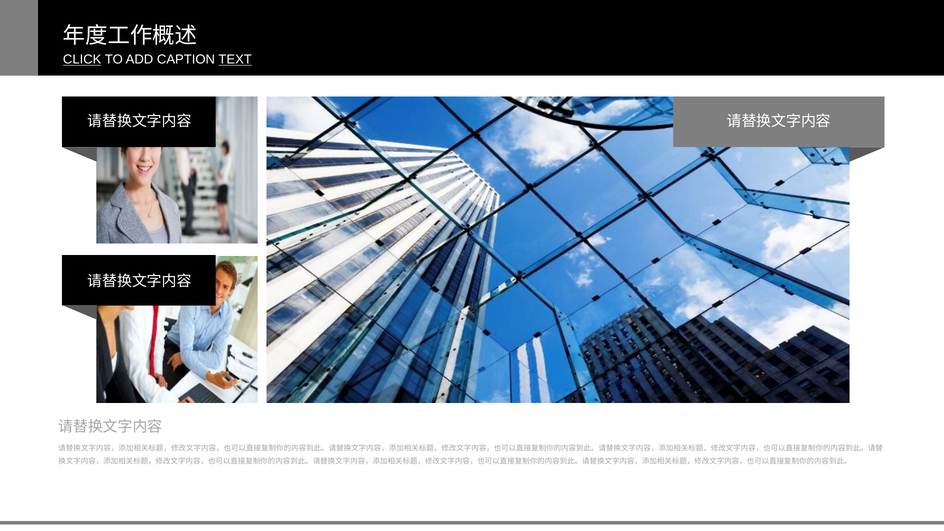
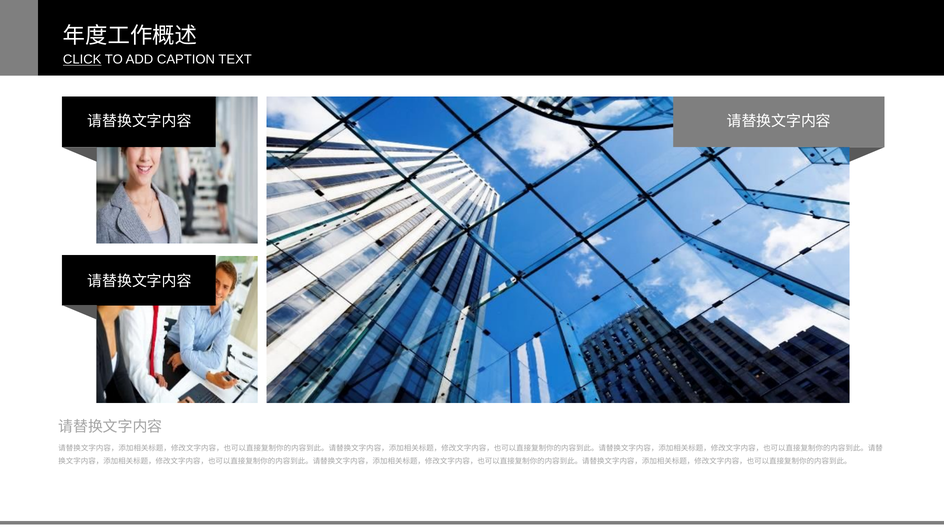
TEXT underline: present -> none
